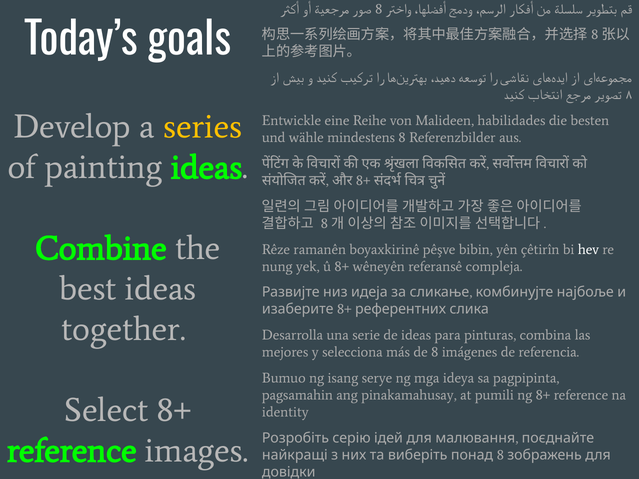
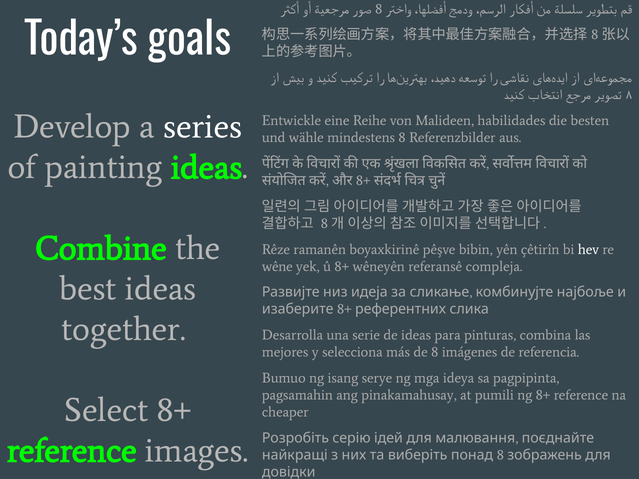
series colour: yellow -> white
nung: nung -> wêne
identity: identity -> cheaper
